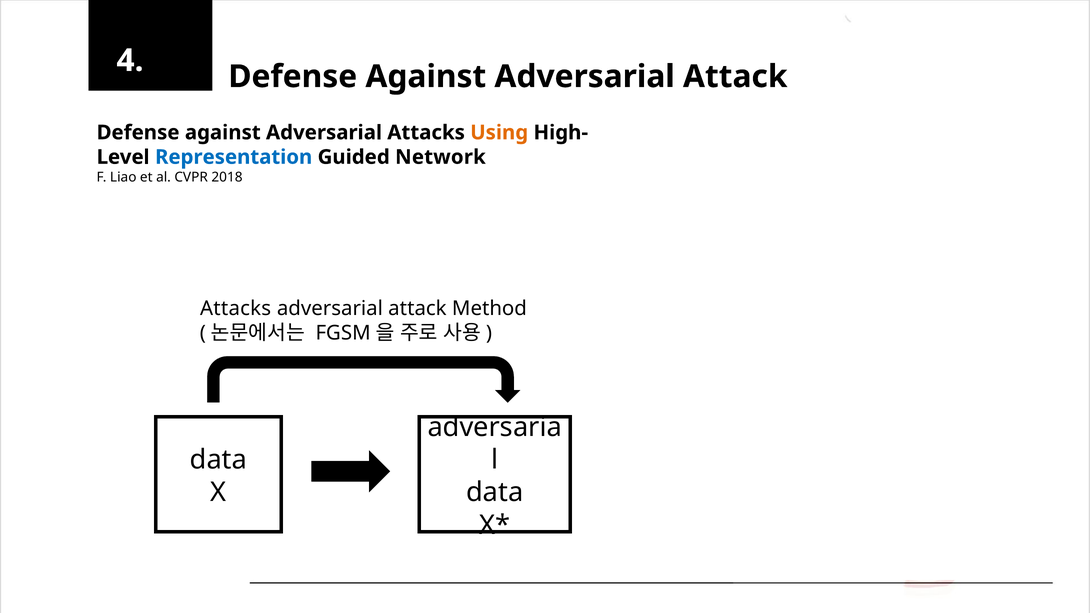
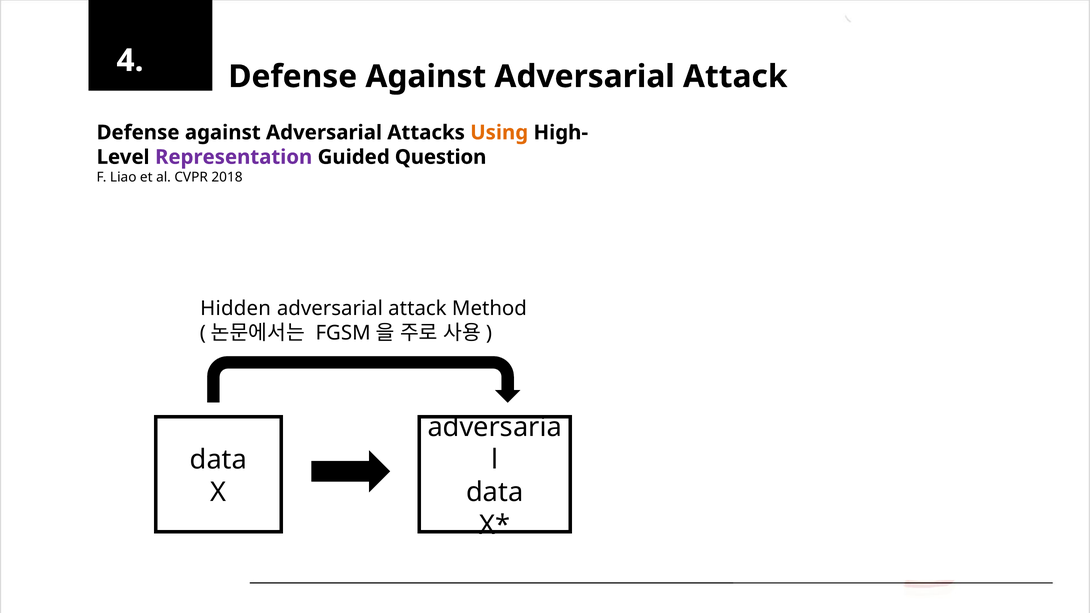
Representation colour: blue -> purple
Network: Network -> Question
Attacks at (236, 309): Attacks -> Hidden
